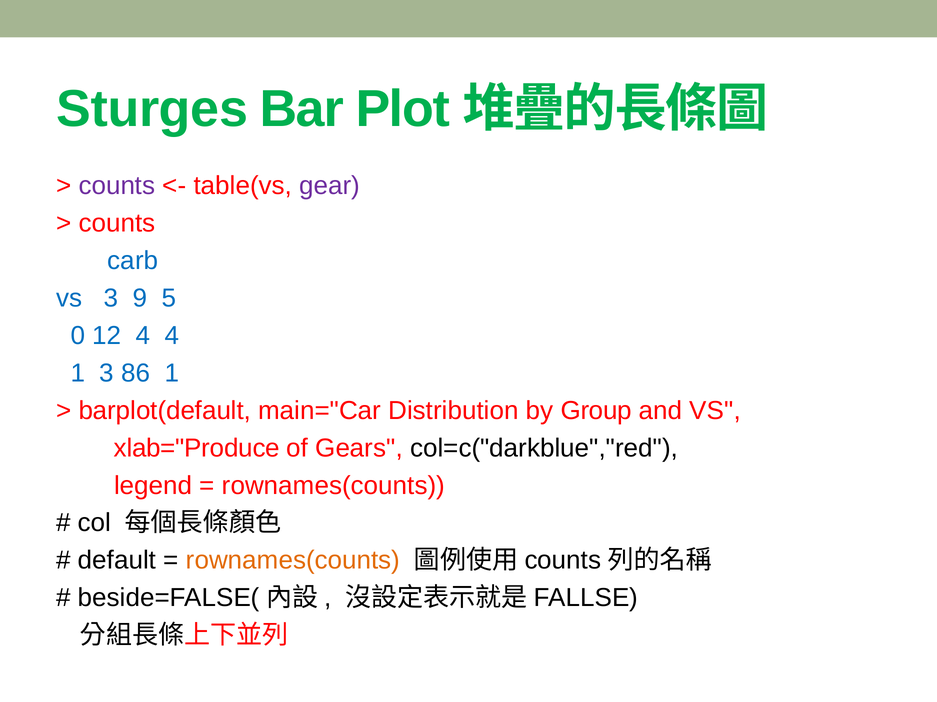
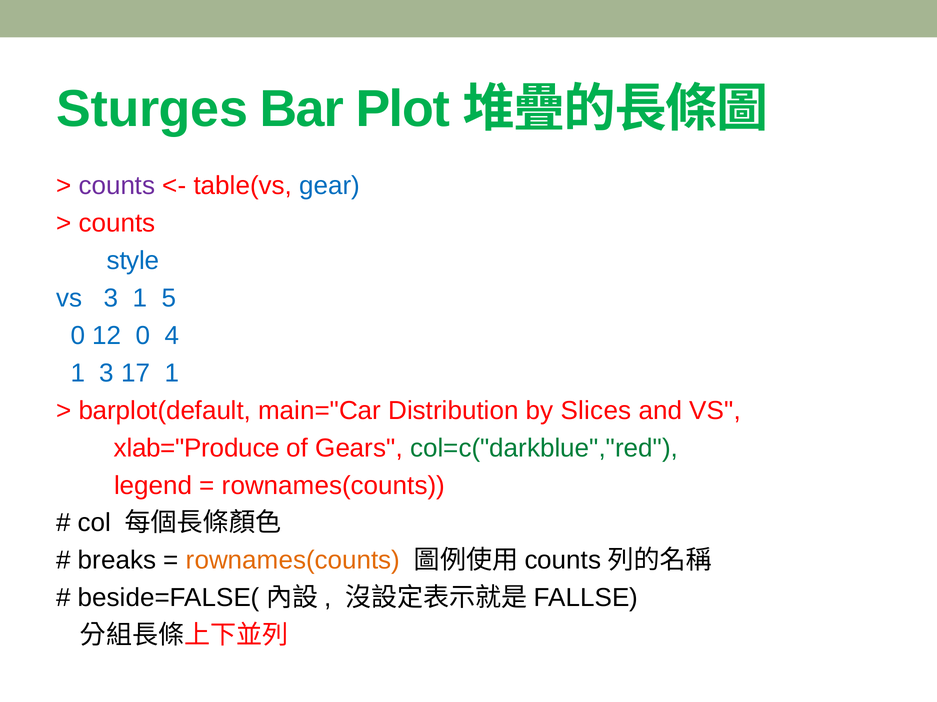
gear colour: purple -> blue
carb: carb -> style
3 9: 9 -> 1
12 4: 4 -> 0
86: 86 -> 17
Group: Group -> Slices
col=c("darkblue","red colour: black -> green
default: default -> breaks
